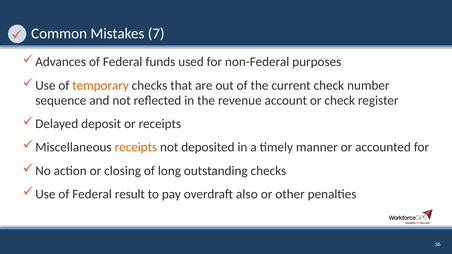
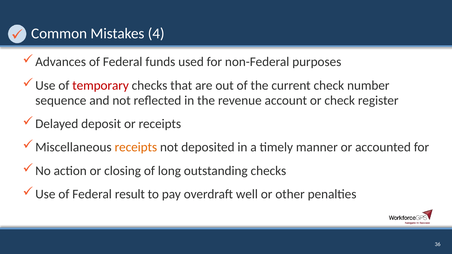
7: 7 -> 4
temporary colour: orange -> red
also: also -> well
